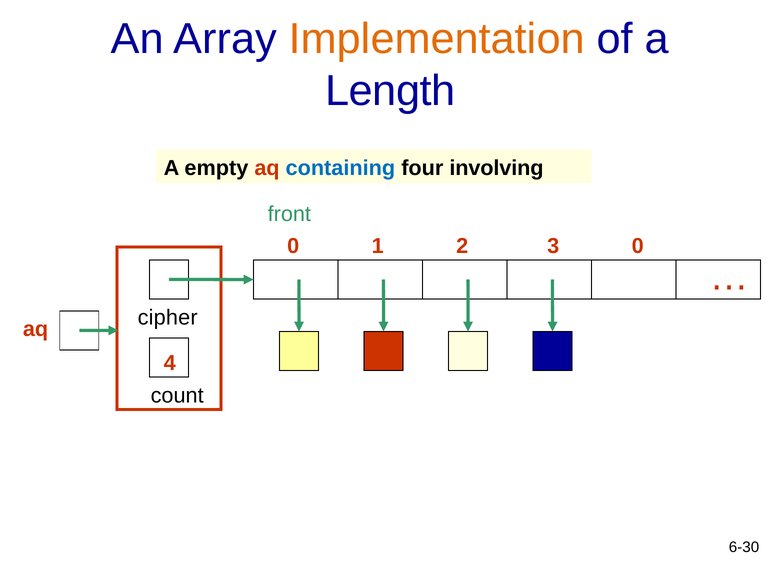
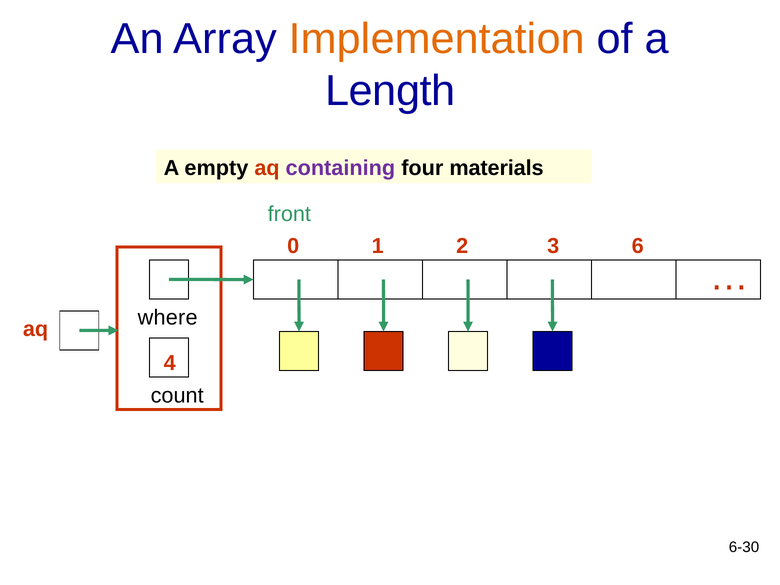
containing colour: blue -> purple
involving: involving -> materials
0 0: 0 -> 6
cipher: cipher -> where
